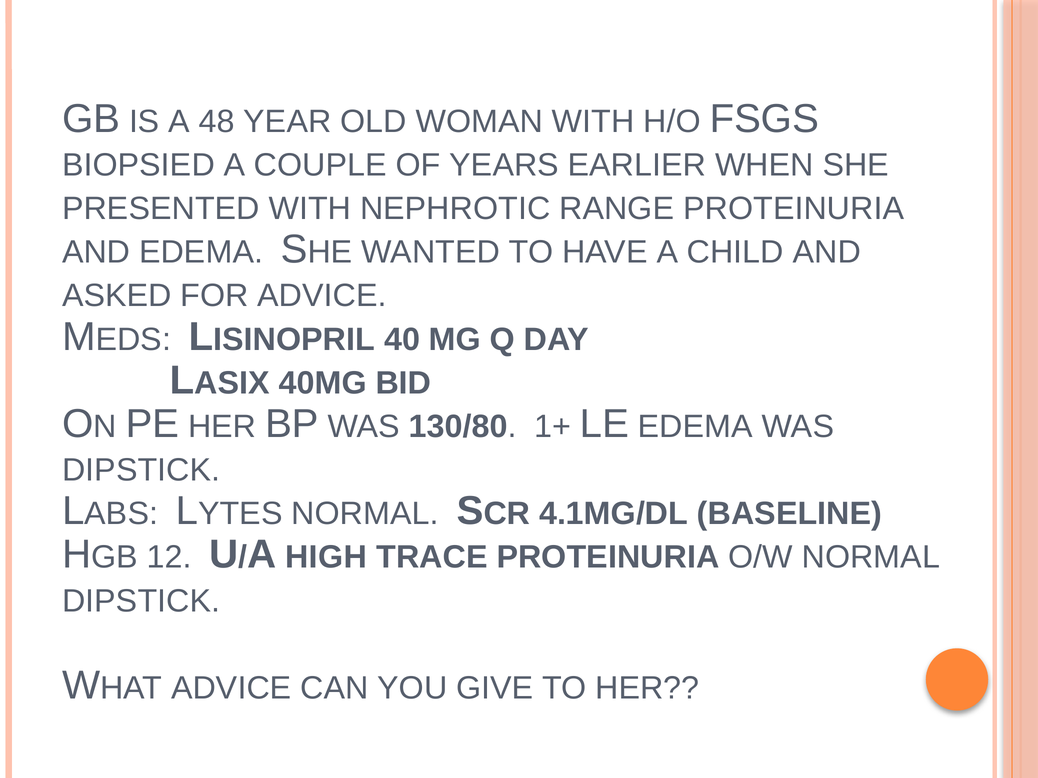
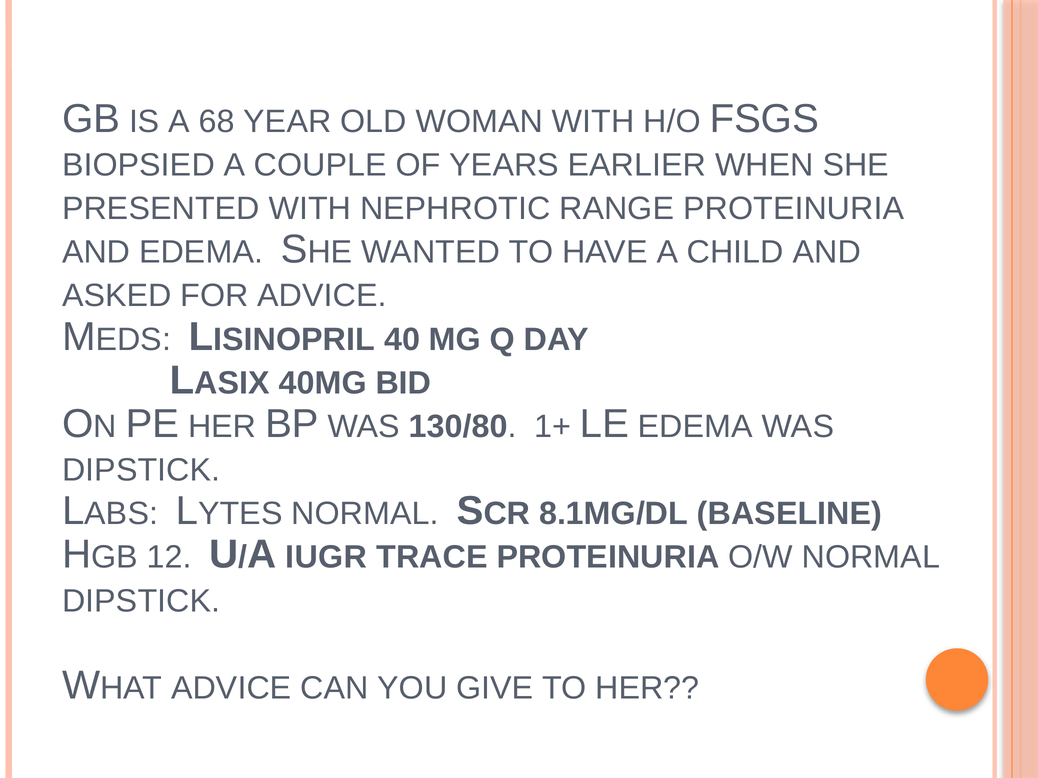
48: 48 -> 68
4.1MG/DL: 4.1MG/DL -> 8.1MG/DL
HIGH: HIGH -> IUGR
